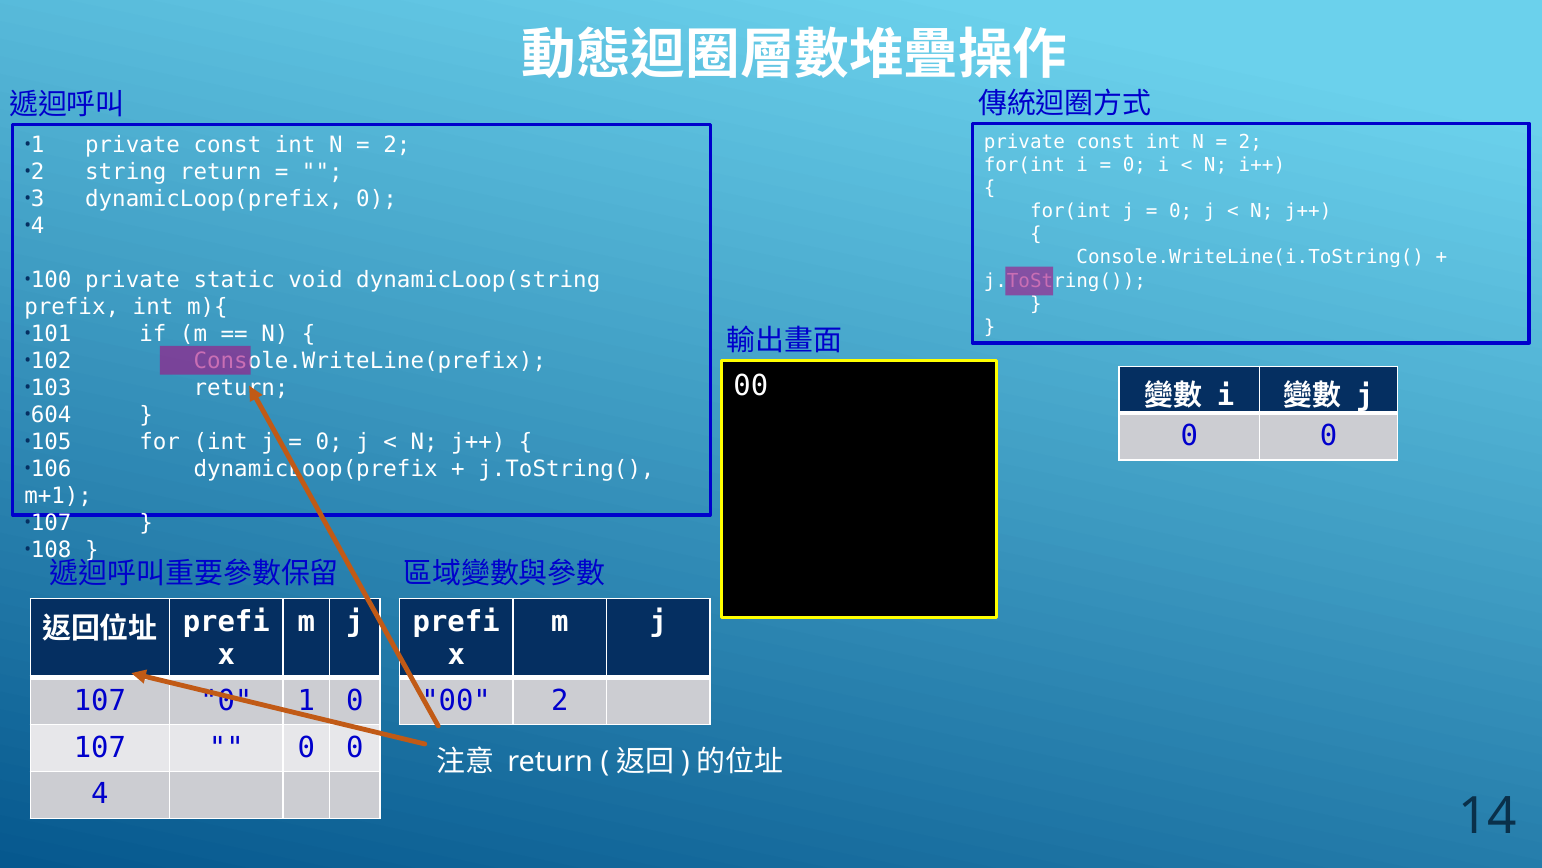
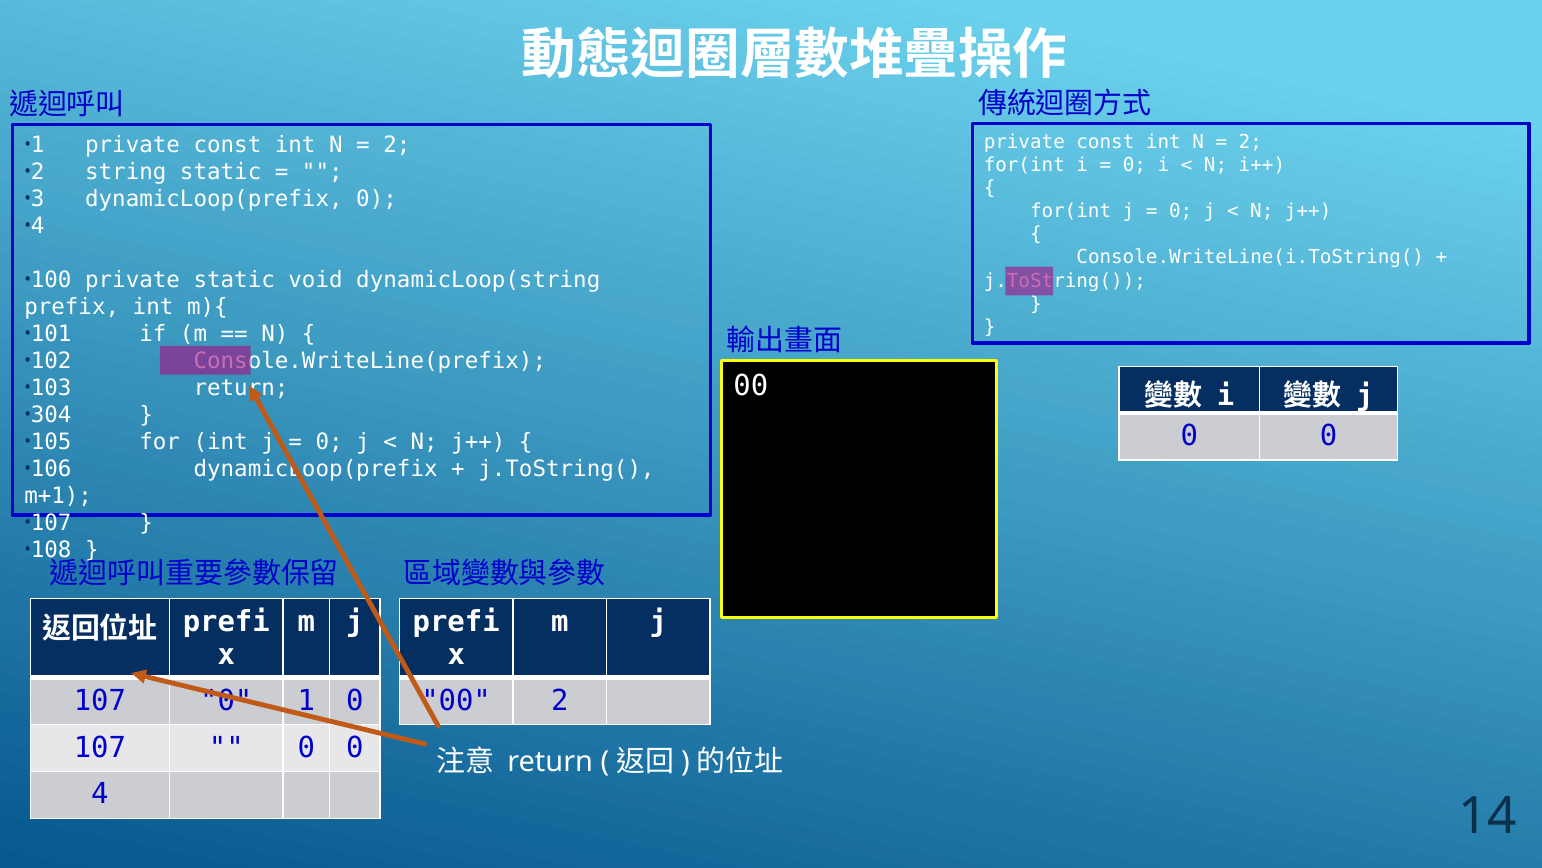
string return: return -> static
604: 604 -> 304
